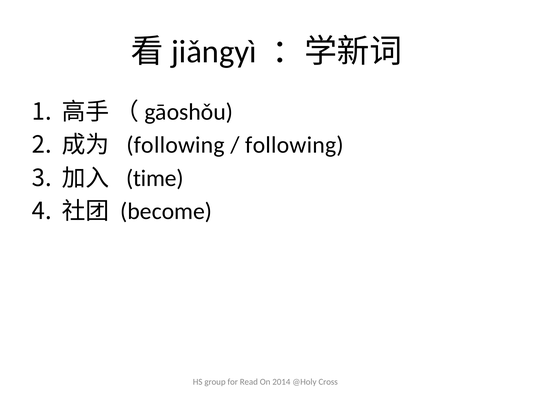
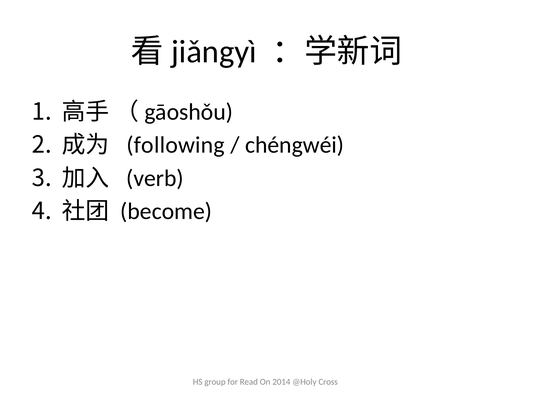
following at (294, 145): following -> chéngwéi
time: time -> verb
